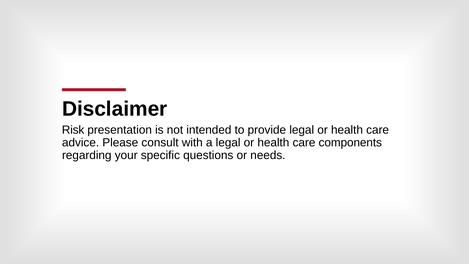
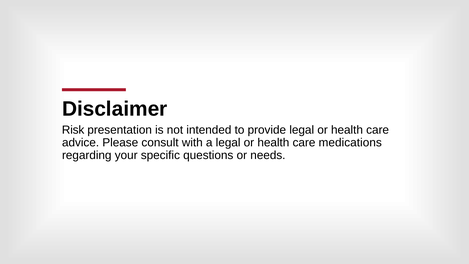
components: components -> medications
